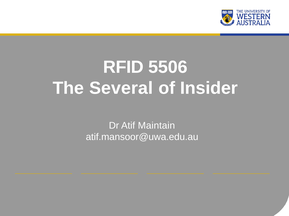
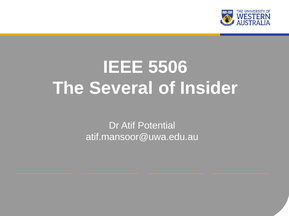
RFID: RFID -> IEEE
Maintain: Maintain -> Potential
